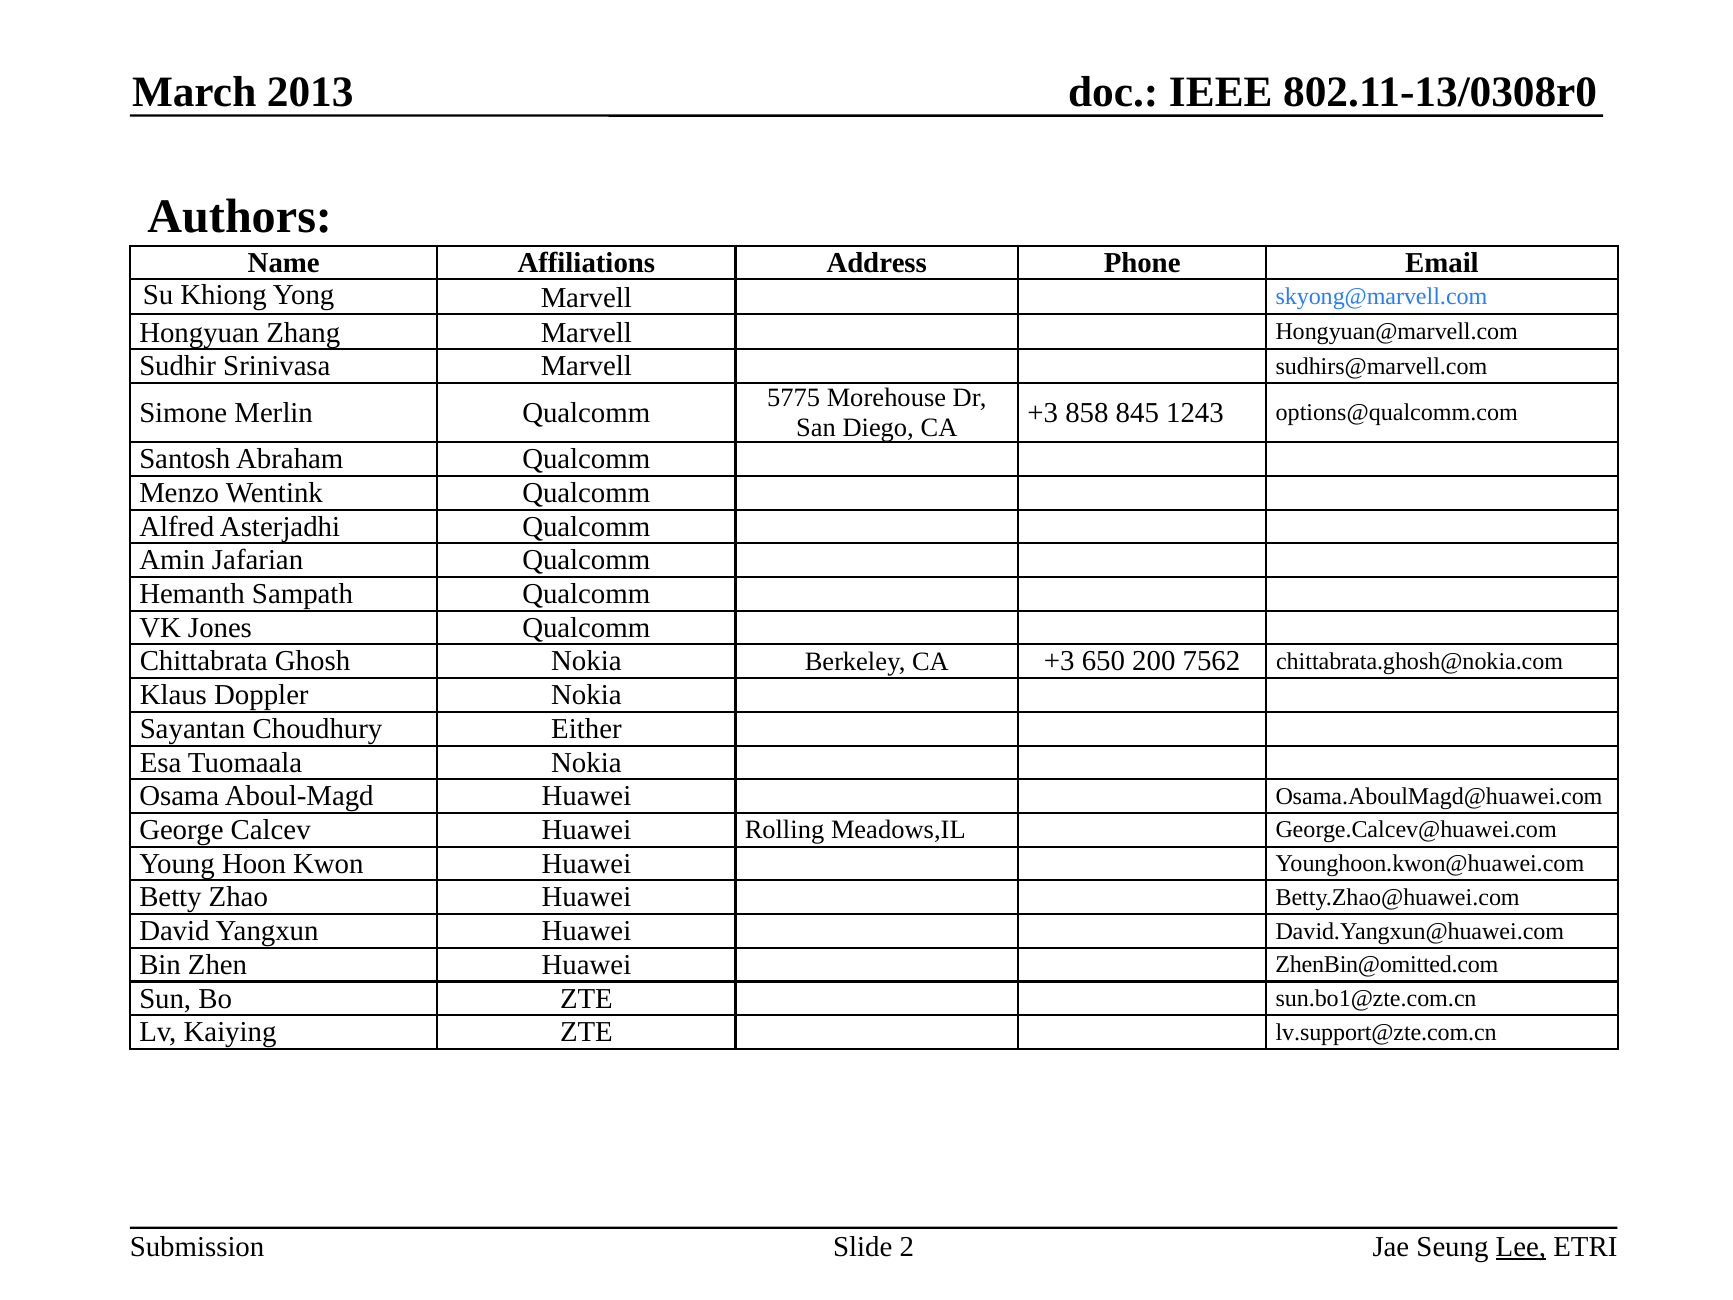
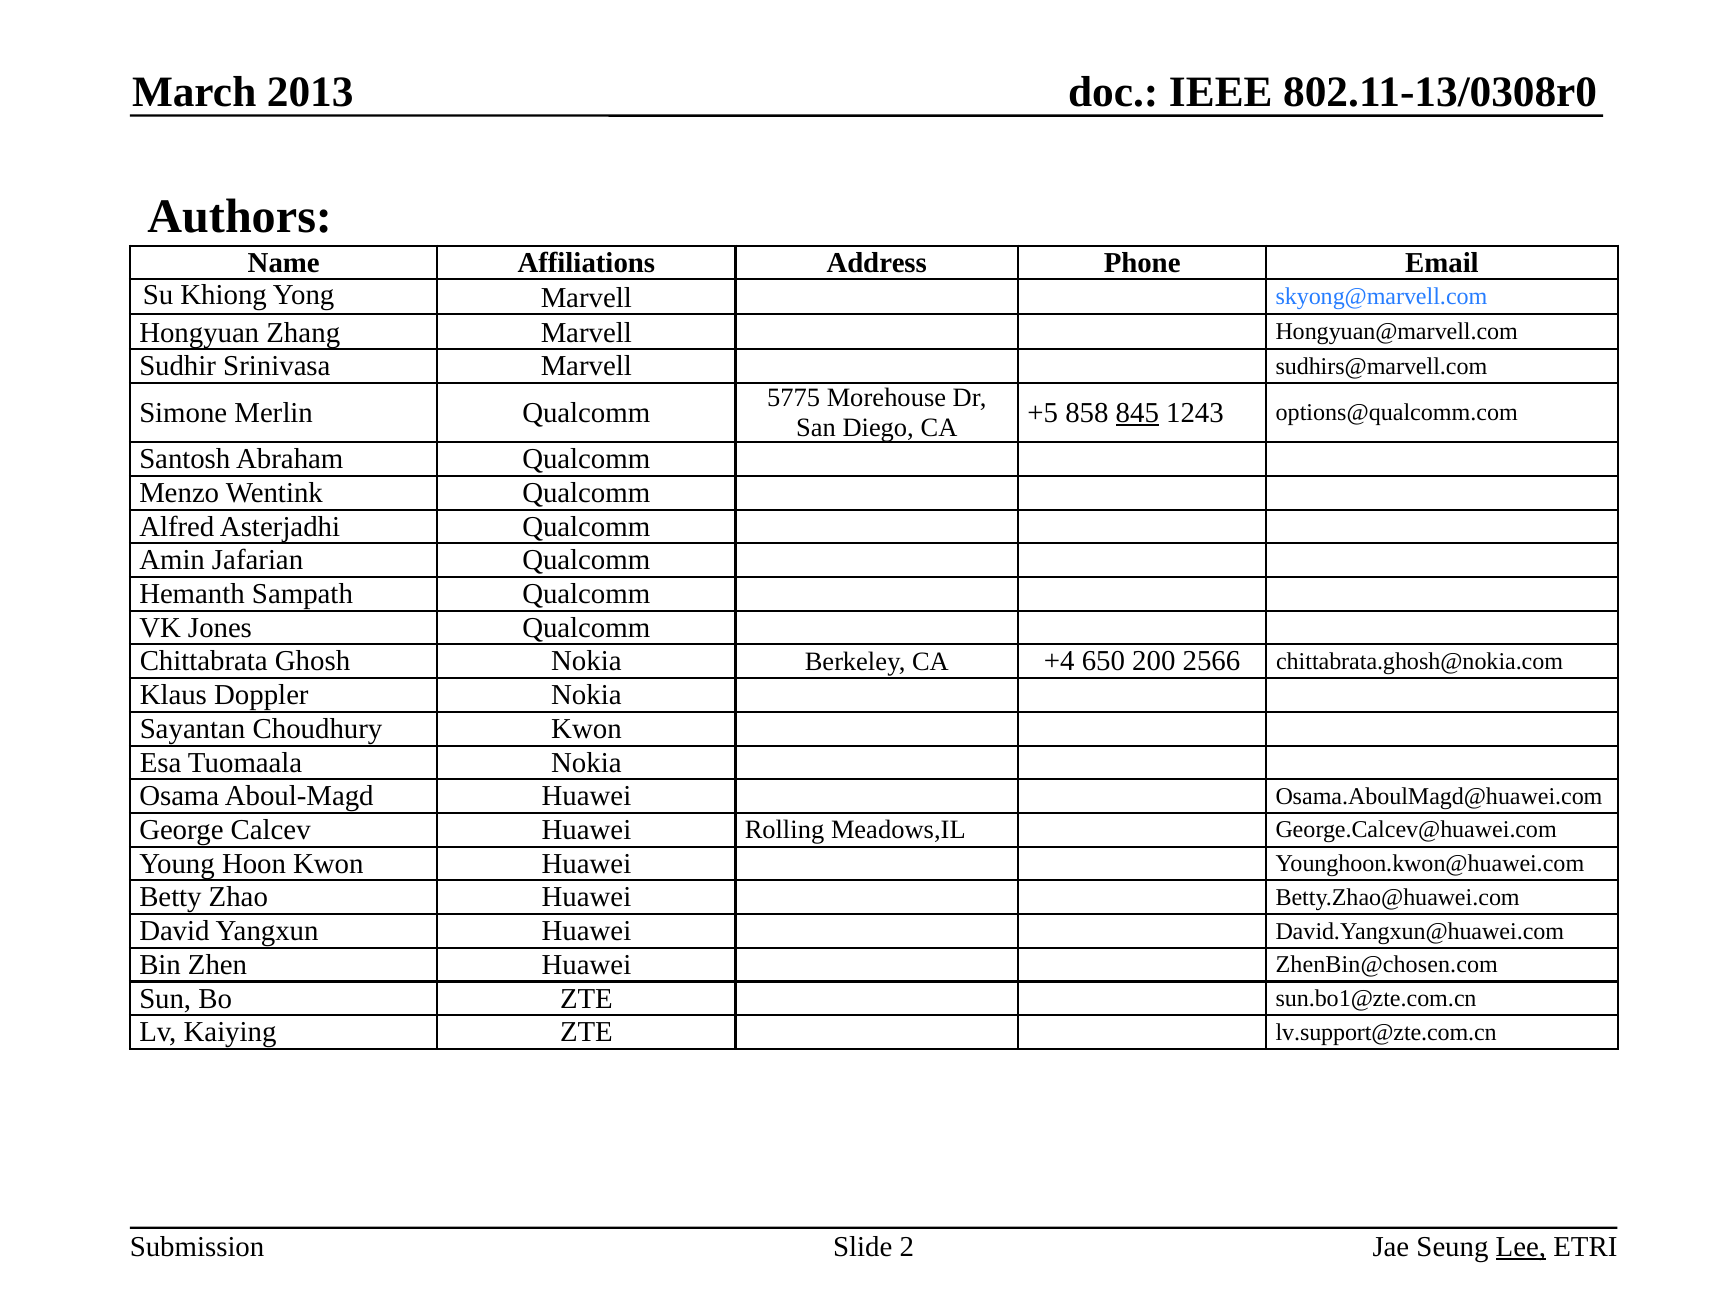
+3 at (1043, 413): +3 -> +5
845 underline: none -> present
Berkeley CA +3: +3 -> +4
7562: 7562 -> 2566
Choudhury Either: Either -> Kwon
ZhenBin@omitted.com: ZhenBin@omitted.com -> ZhenBin@chosen.com
